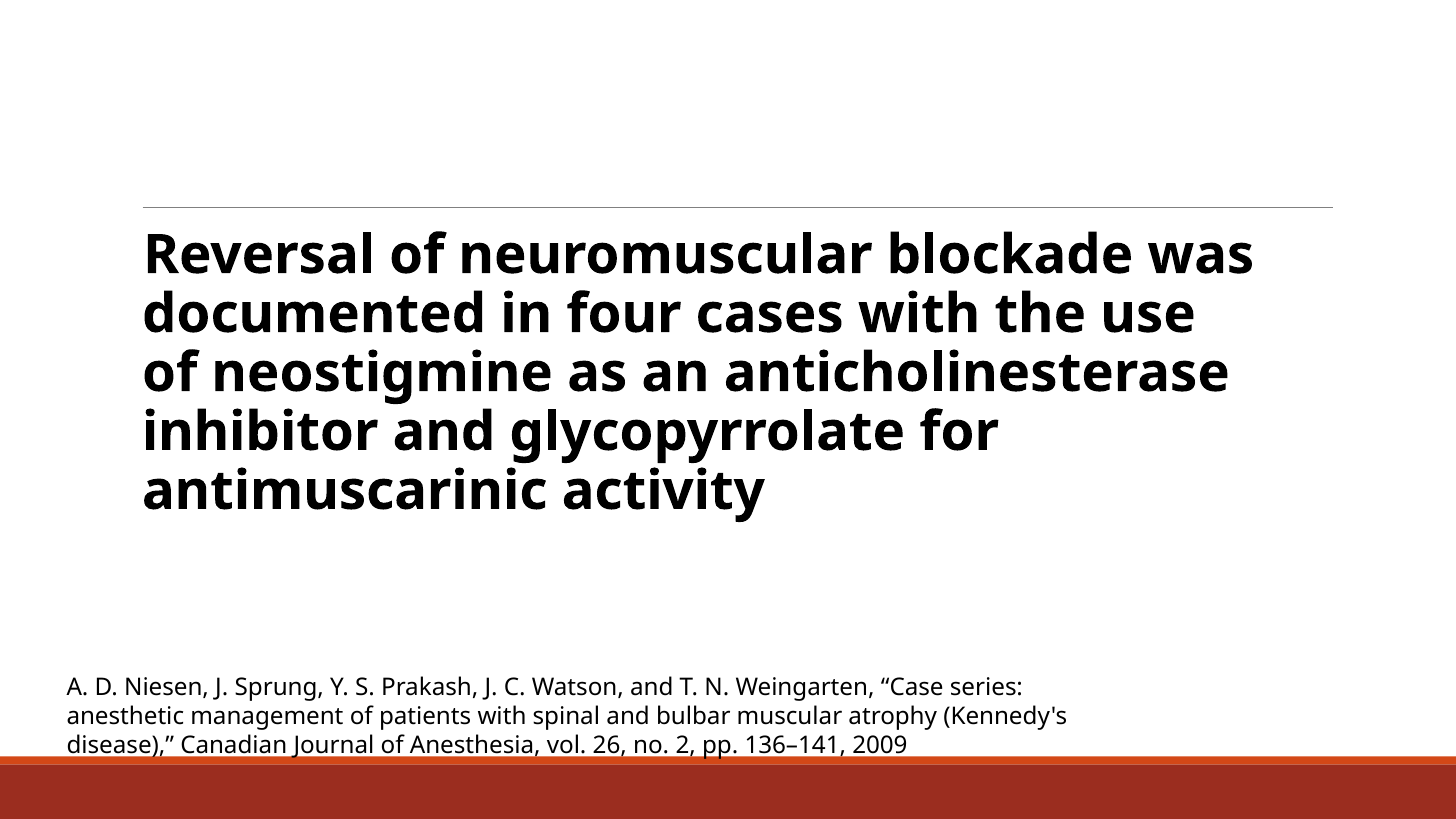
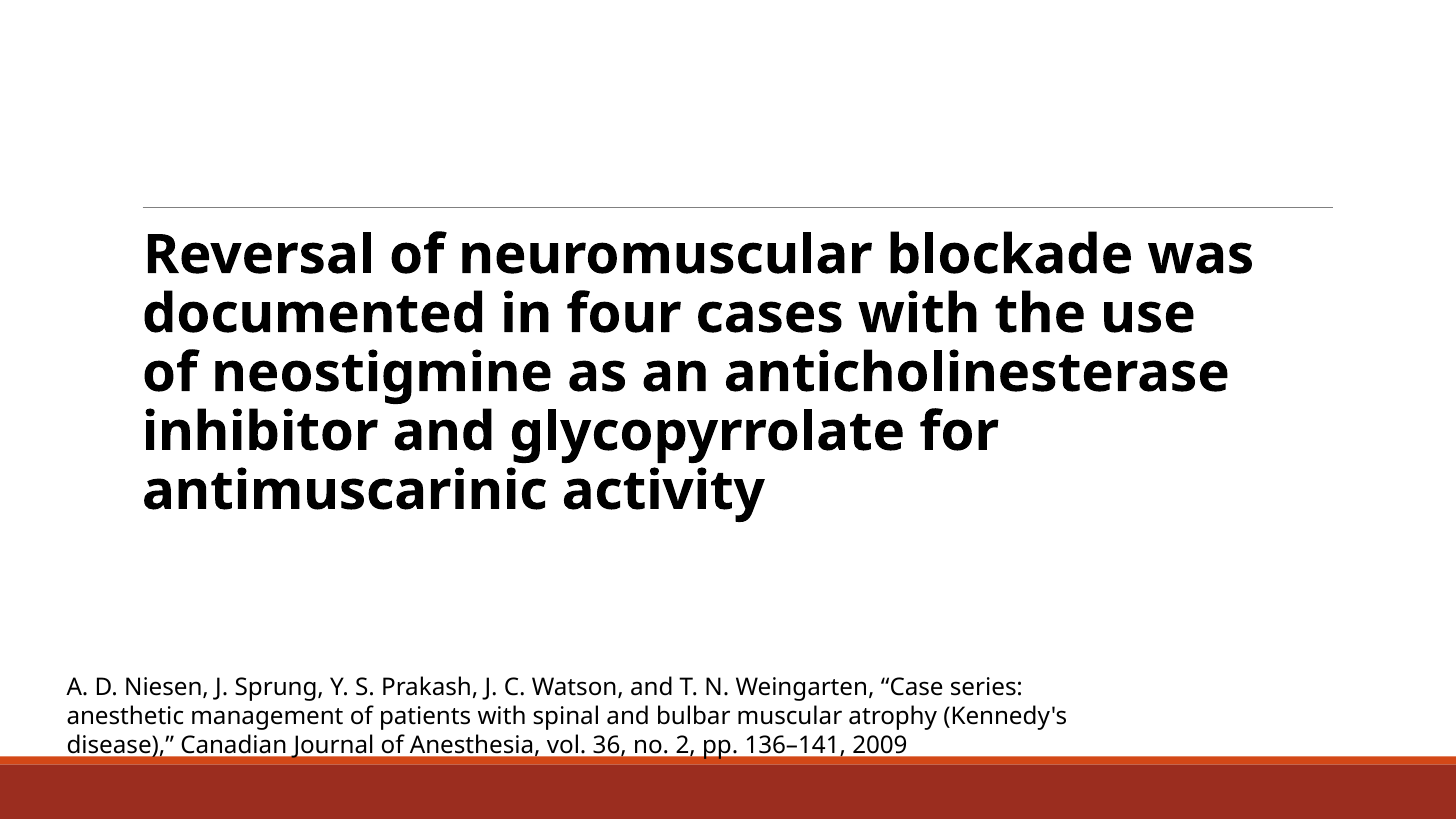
26: 26 -> 36
